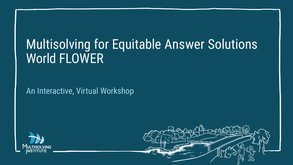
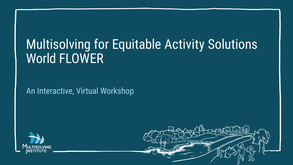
Answer: Answer -> Activity
